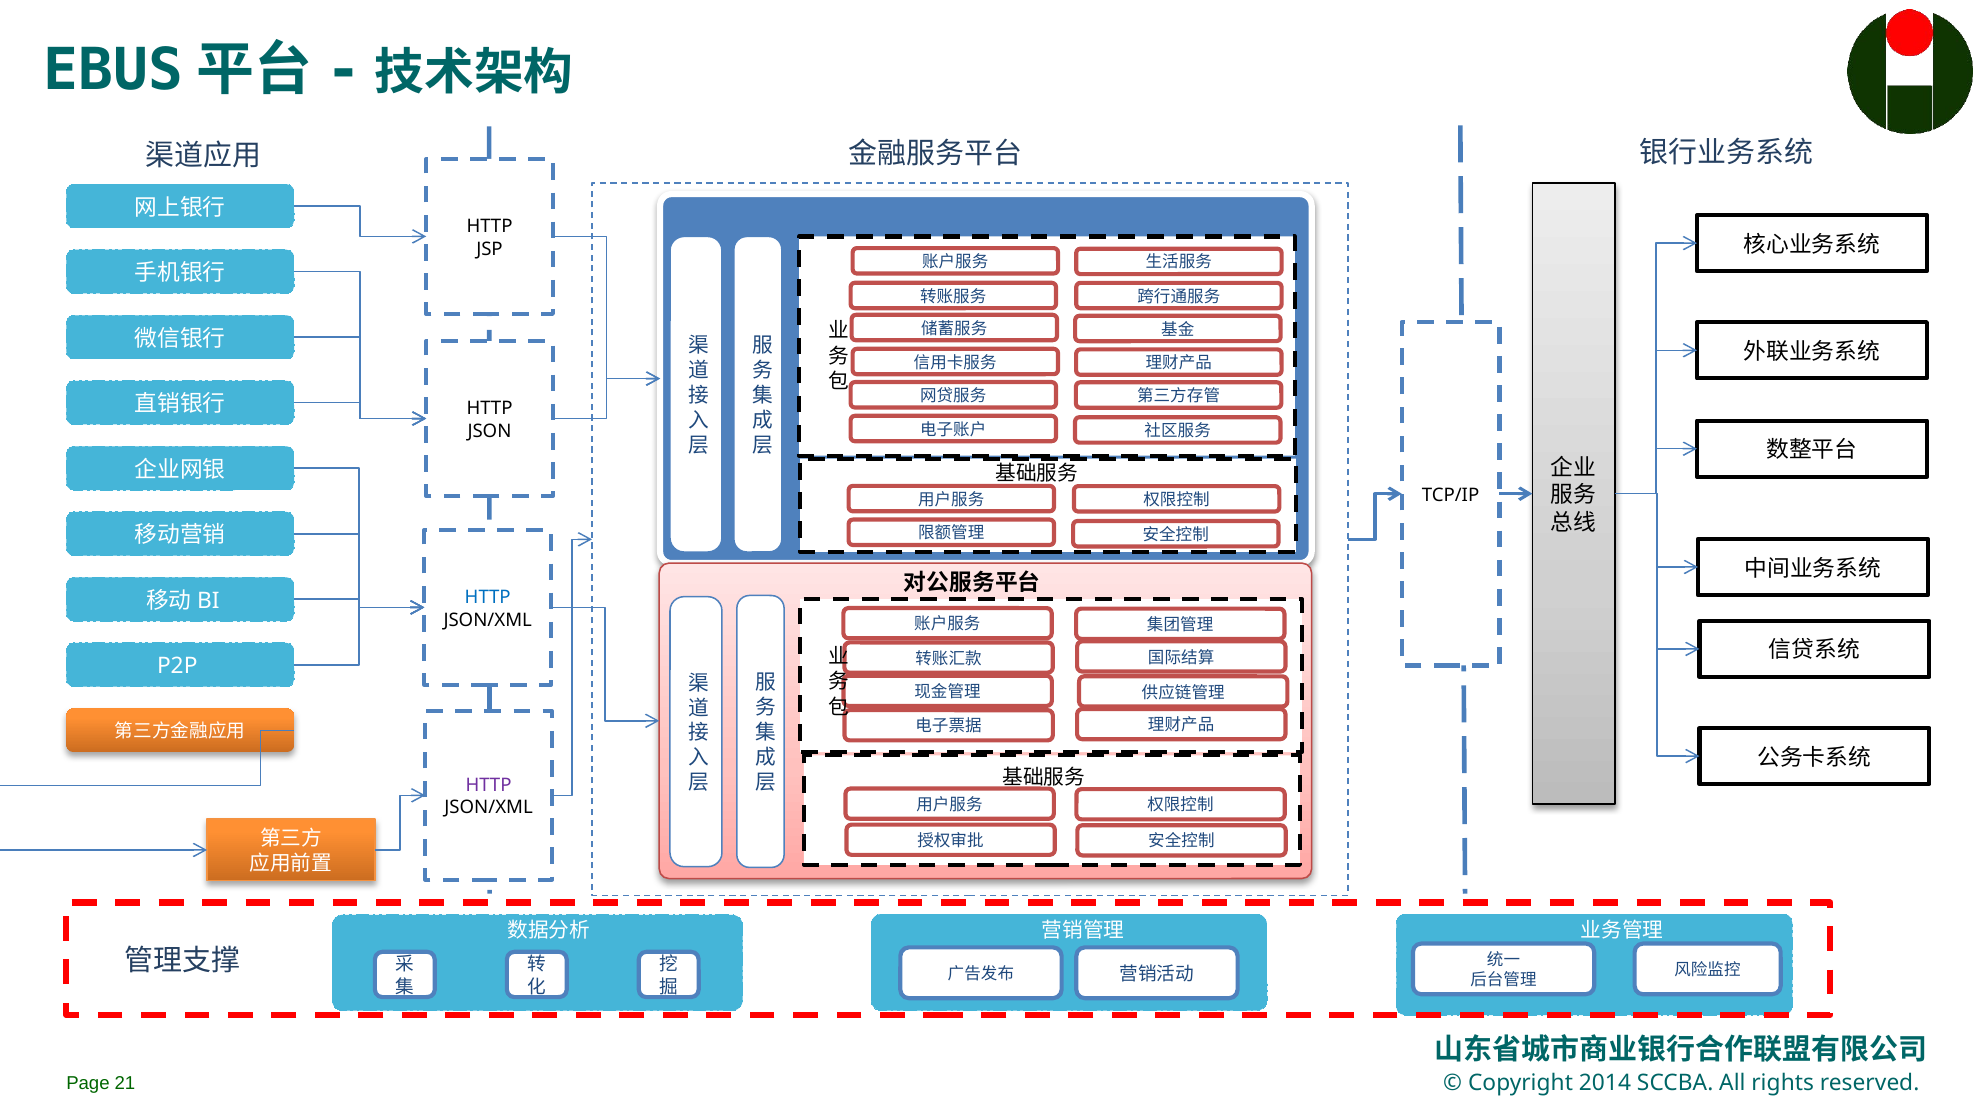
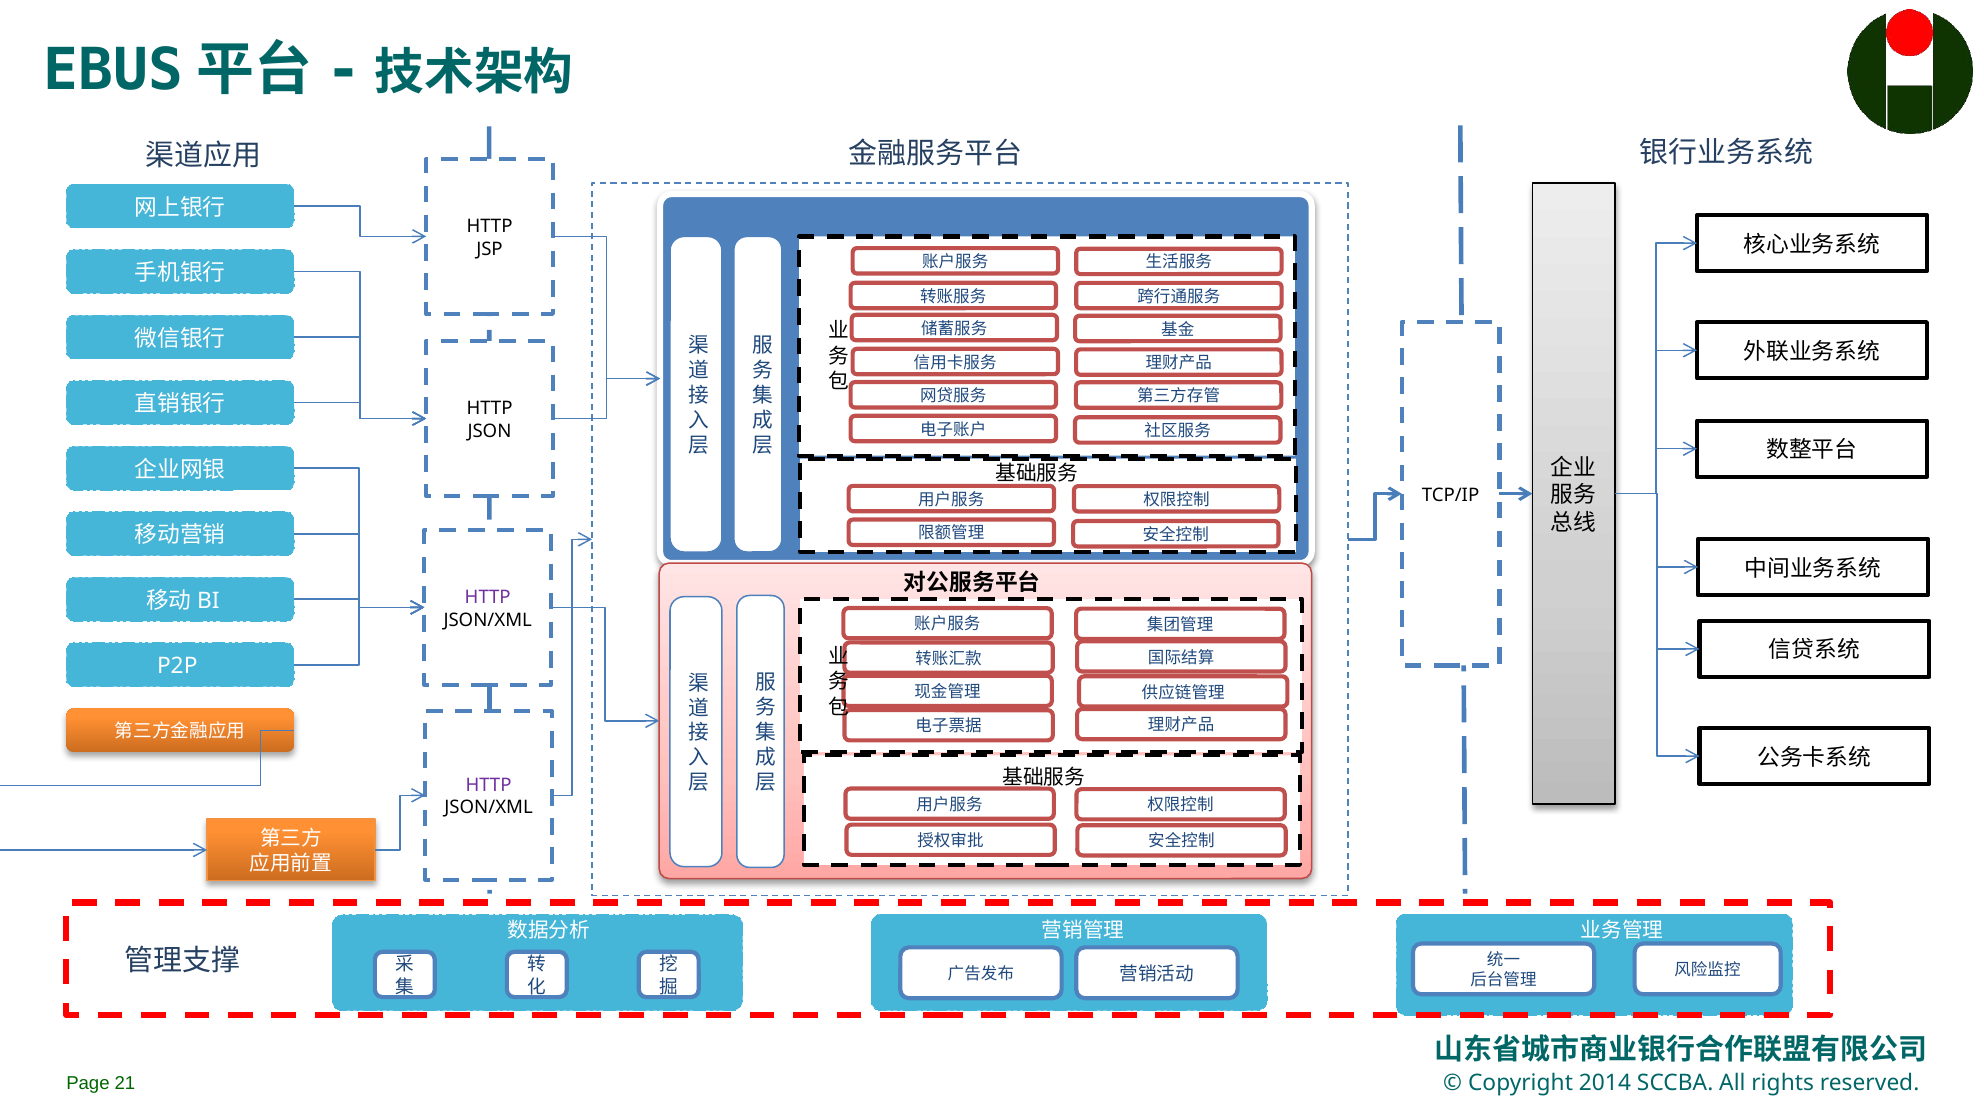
HTTP at (488, 597) colour: blue -> purple
